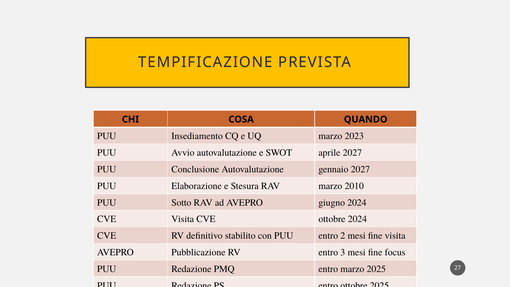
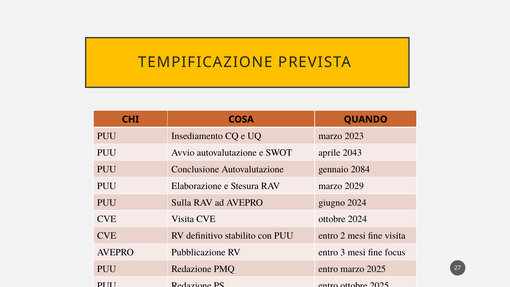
aprile 2027: 2027 -> 2043
gennaio 2027: 2027 -> 2084
2010: 2010 -> 2029
Sotto: Sotto -> Sulla
